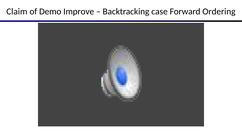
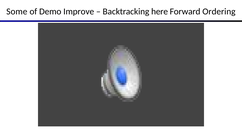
Claim: Claim -> Some
case: case -> here
